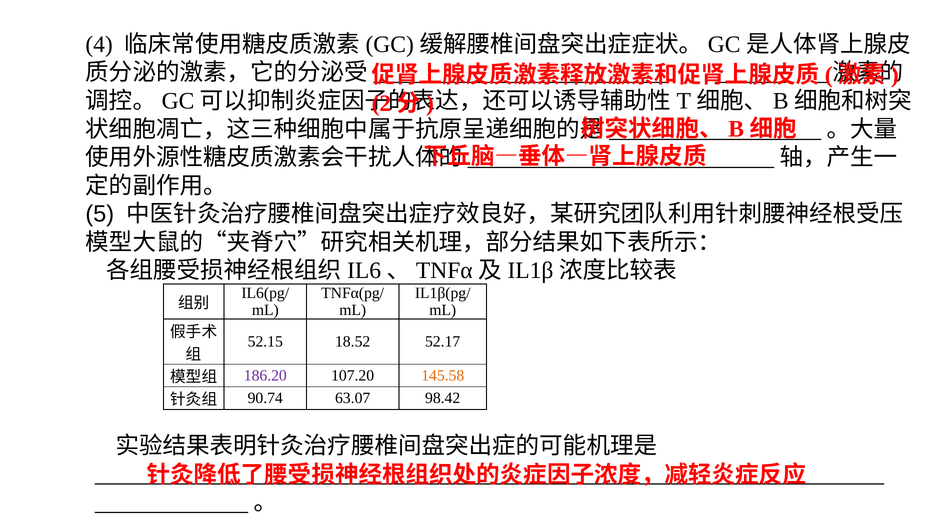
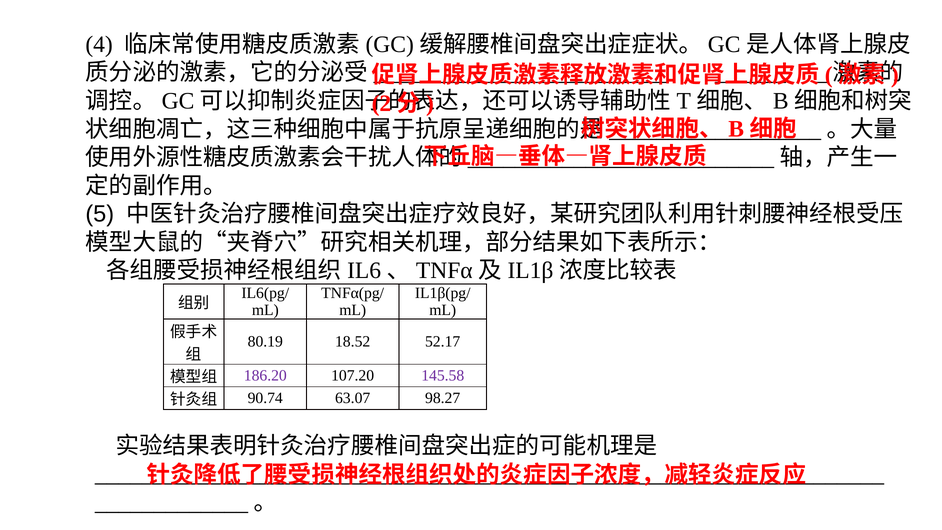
52.15: 52.15 -> 80.19
145.58 colour: orange -> purple
98.42: 98.42 -> 98.27
